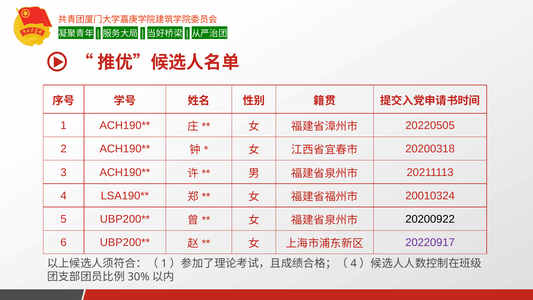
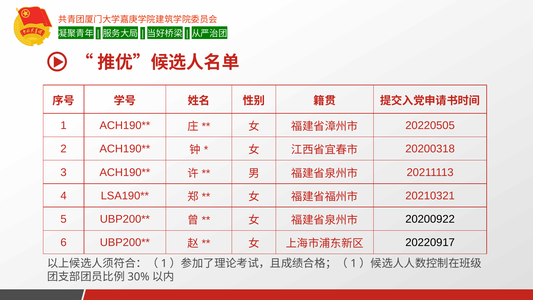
20010324: 20010324 -> 20210321
20220917 colour: purple -> black
4 at (354, 263): 4 -> 1
